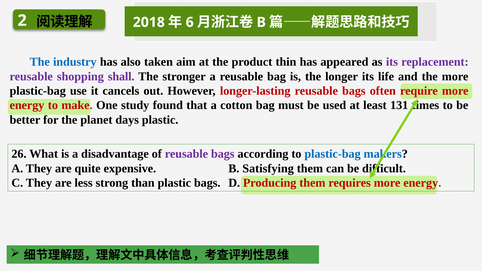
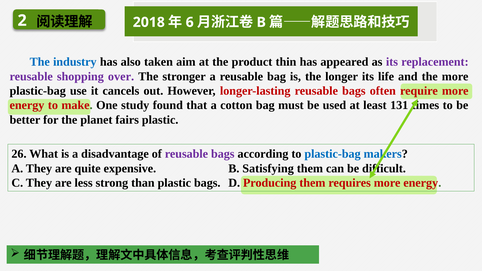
shall: shall -> over
days: days -> fairs
